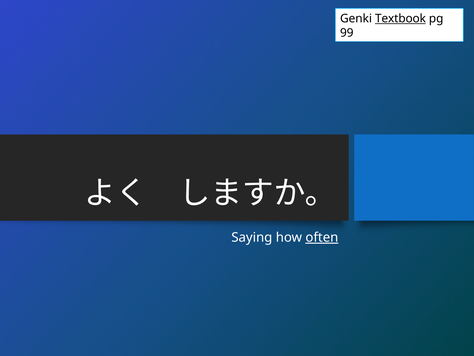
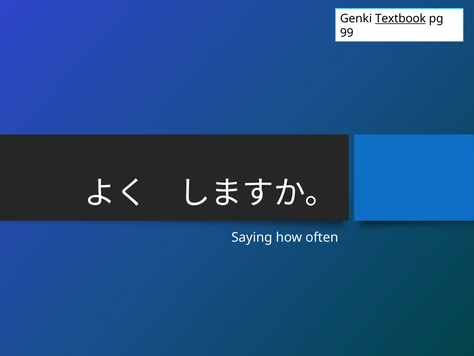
often underline: present -> none
